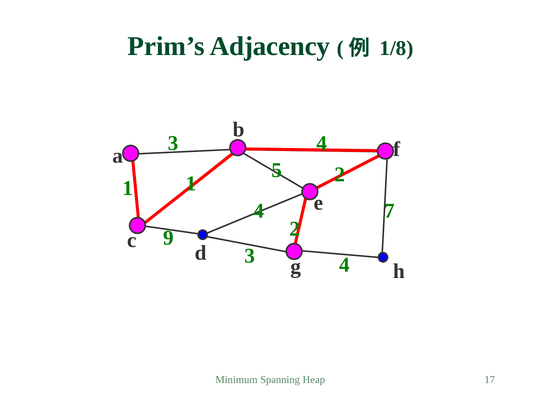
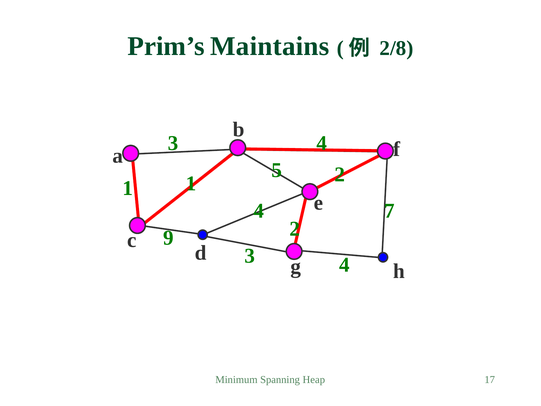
Adjacency: Adjacency -> Maintains
1/8: 1/8 -> 2/8
